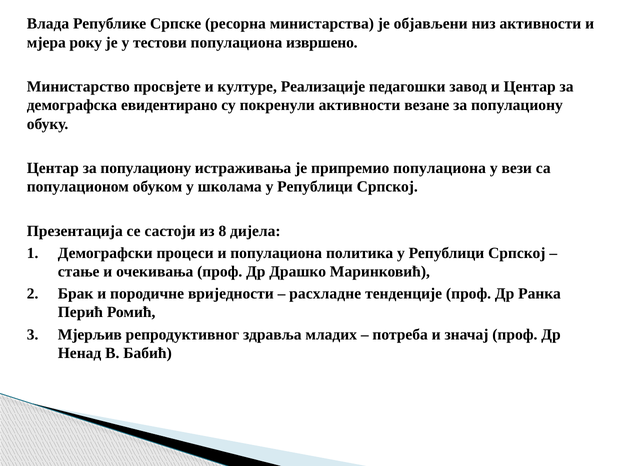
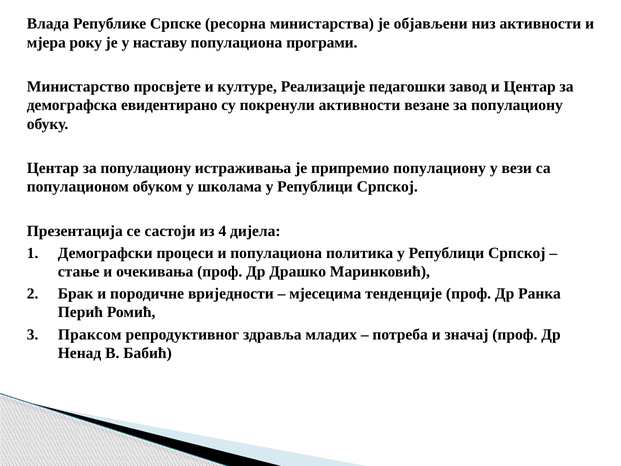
тестови: тестови -> наставу
извршено: извршено -> програми
припремио популациона: популациона -> популациону
8: 8 -> 4
расхладне: расхладне -> мјесецима
Мјерљив: Мјерљив -> Праксом
